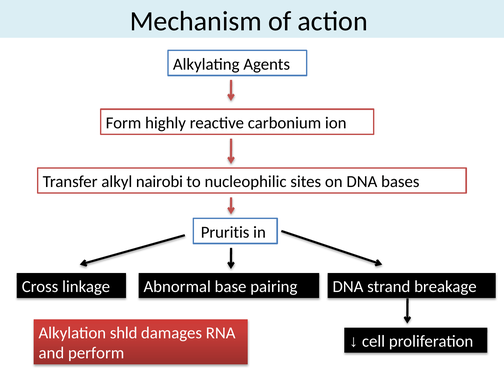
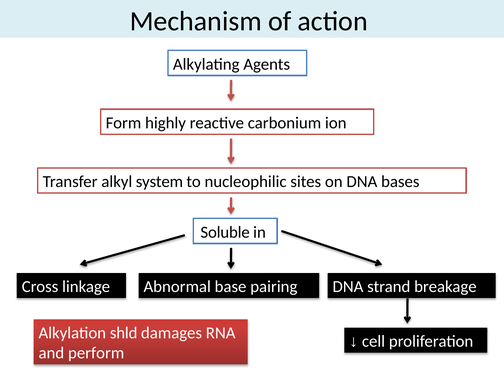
nairobi: nairobi -> system
Pruritis: Pruritis -> Soluble
